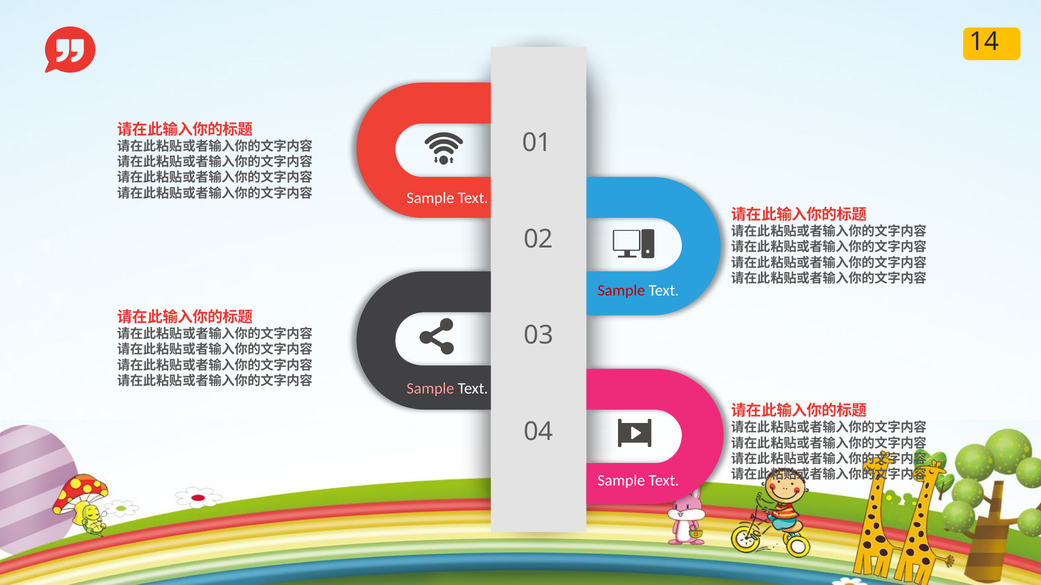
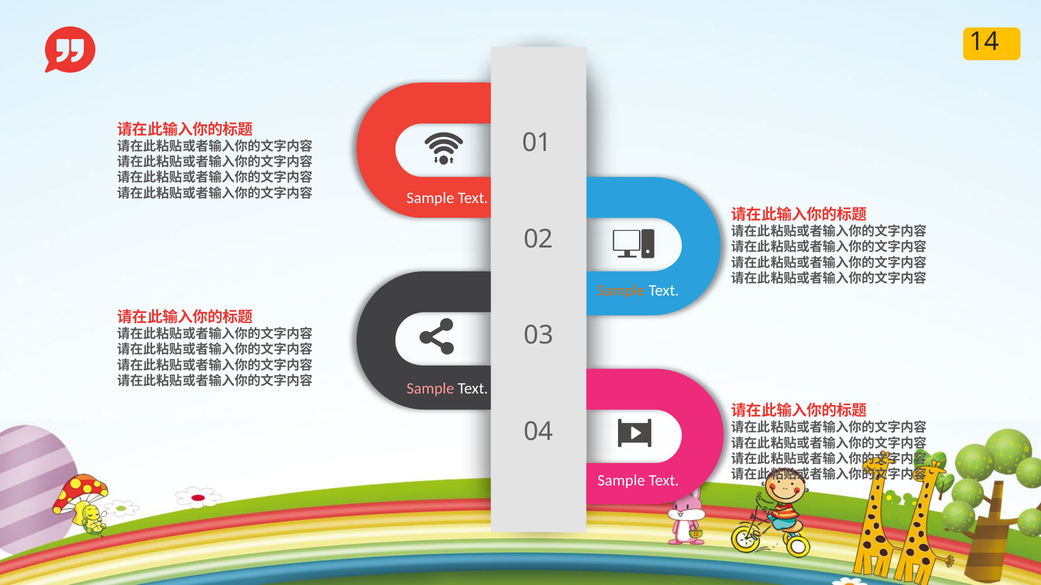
Sample at (621, 291) colour: red -> orange
